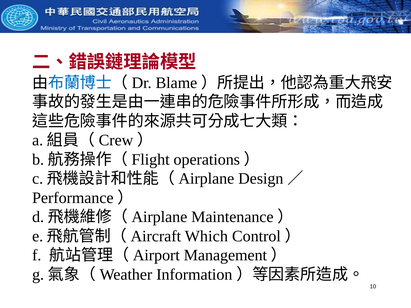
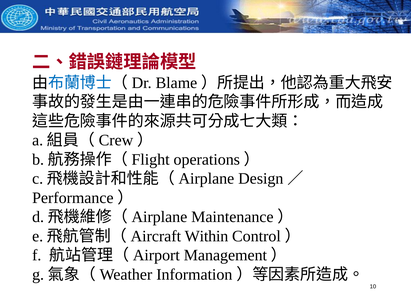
Which: Which -> Within
